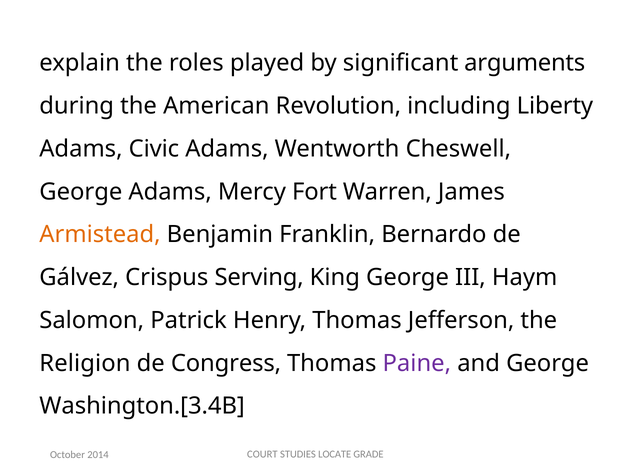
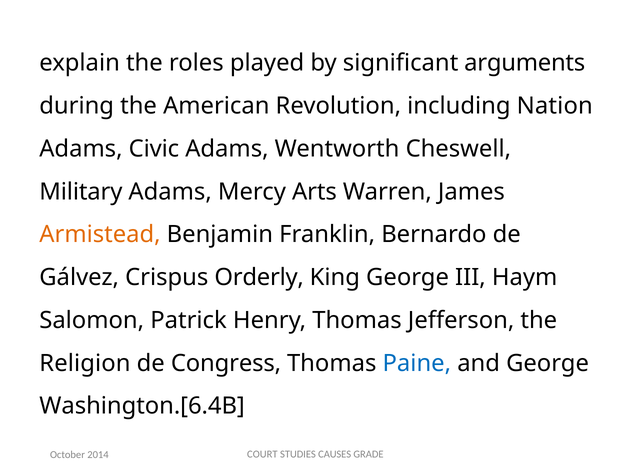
Liberty: Liberty -> Nation
George at (81, 192): George -> Military
Fort: Fort -> Arts
Serving: Serving -> Orderly
Paine colour: purple -> blue
Washington.[3.4B: Washington.[3.4B -> Washington.[6.4B
LOCATE: LOCATE -> CAUSES
